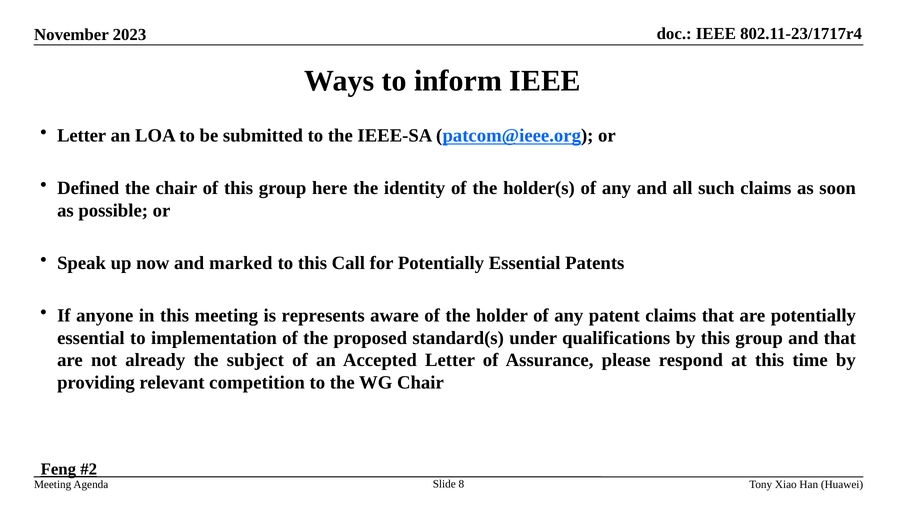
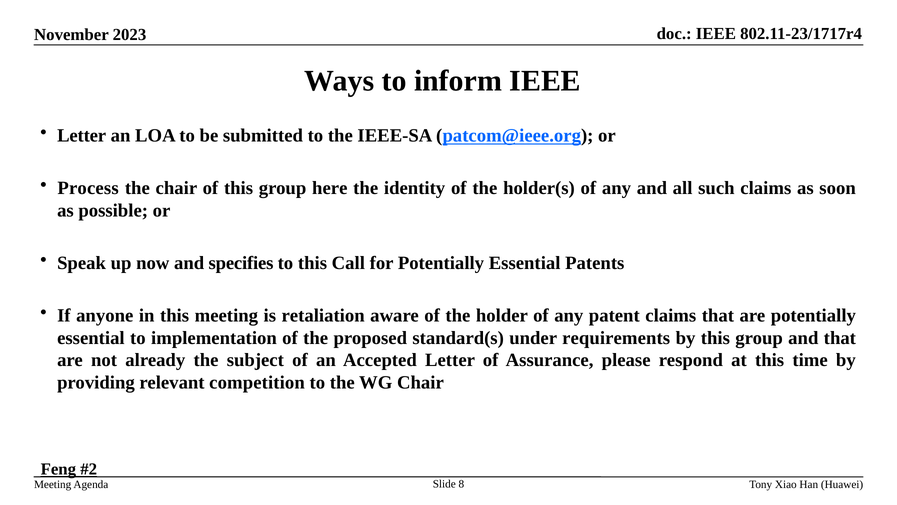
Defined: Defined -> Process
marked: marked -> specifies
represents: represents -> retaliation
qualifications: qualifications -> requirements
